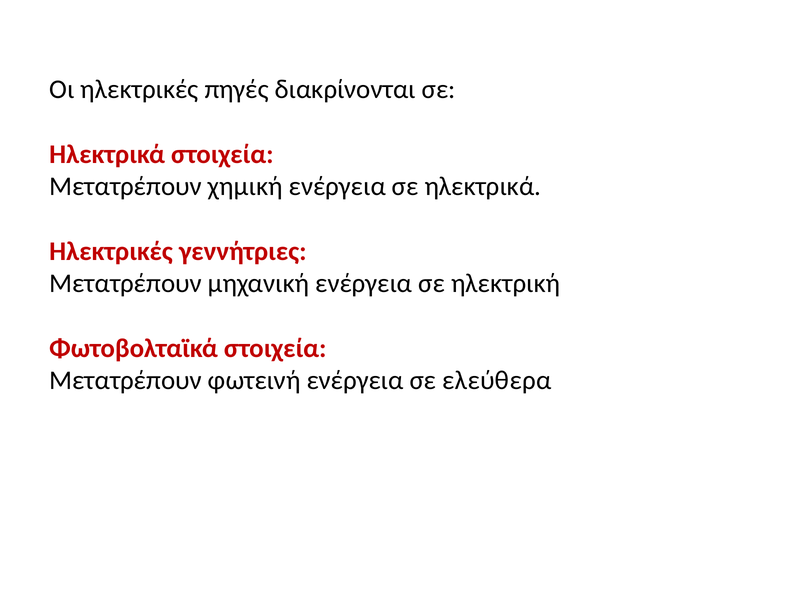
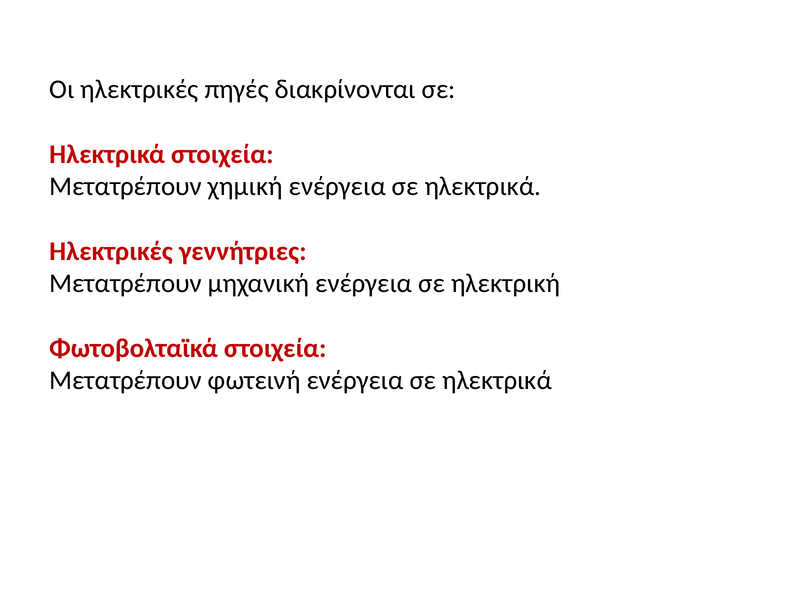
φωτεινή ενέργεια σε ελεύθερα: ελεύθερα -> ηλεκτρικά
